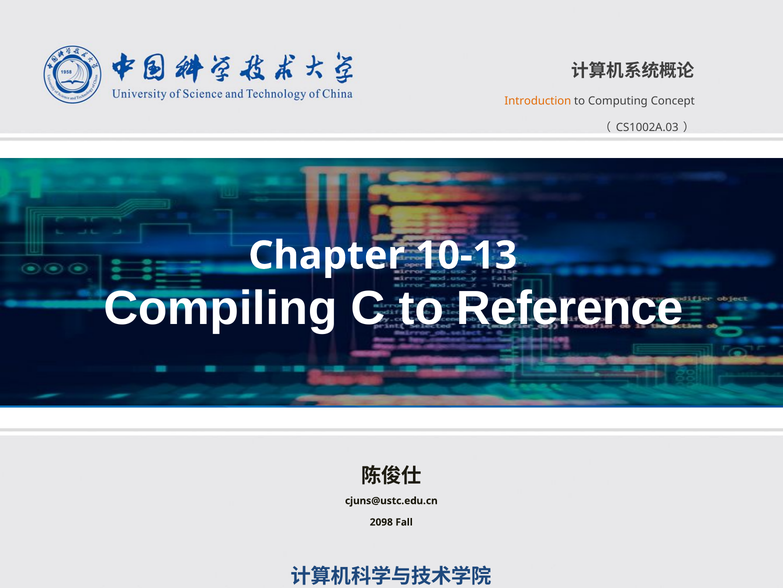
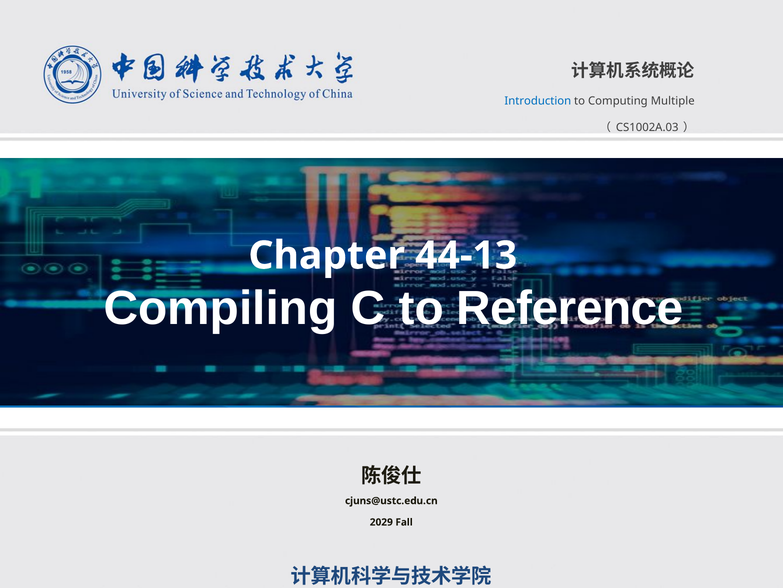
Introduction colour: orange -> blue
Concept: Concept -> Multiple
10-13: 10-13 -> 44-13
2098: 2098 -> 2029
